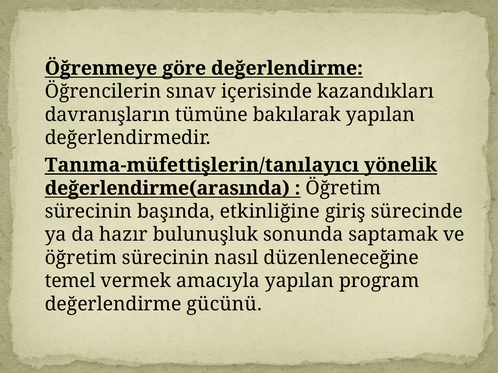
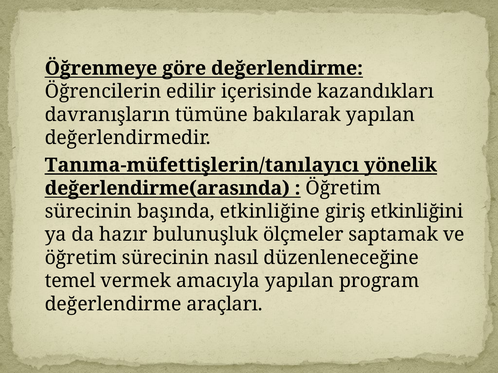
sınav: sınav -> edilir
sürecinde: sürecinde -> etkinliğini
sonunda: sonunda -> ölçmeler
gücünü: gücünü -> araçları
